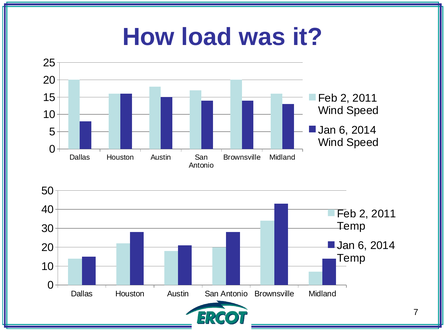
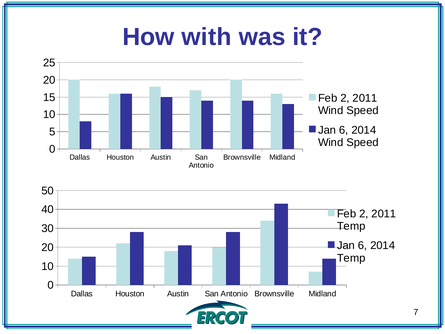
load: load -> with
